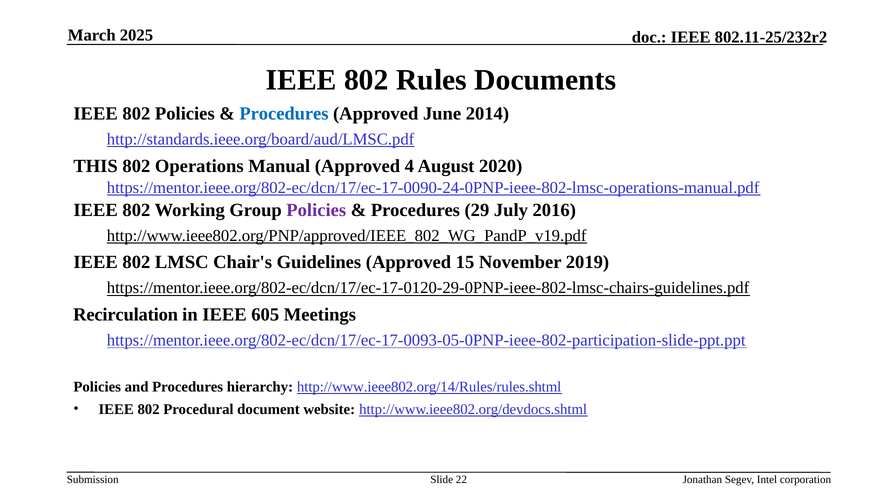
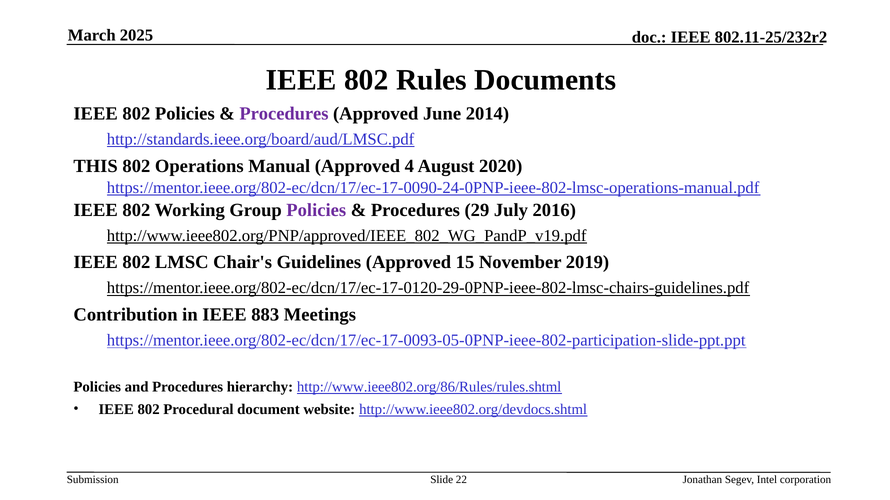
Procedures at (284, 114) colour: blue -> purple
Recirculation: Recirculation -> Contribution
605: 605 -> 883
http://www.ieee802.org/14/Rules/rules.shtml: http://www.ieee802.org/14/Rules/rules.shtml -> http://www.ieee802.org/86/Rules/rules.shtml
